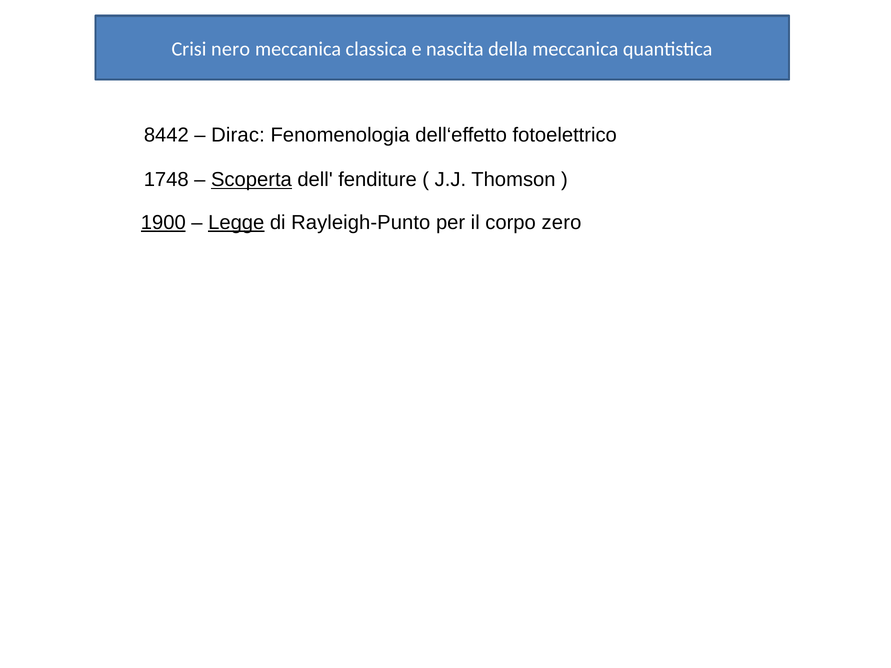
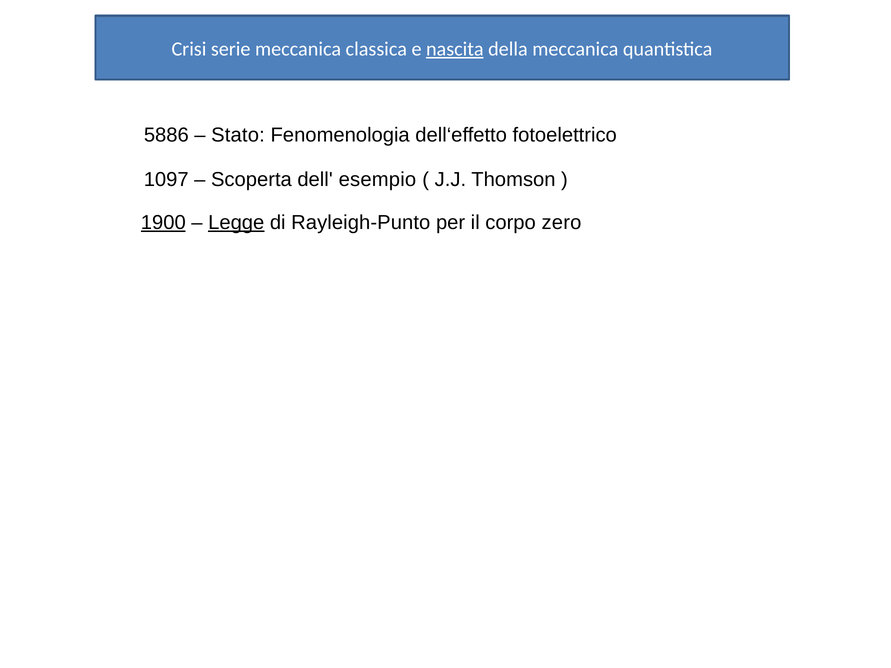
nero: nero -> serie
nascita underline: none -> present
8442: 8442 -> 5886
Dirac: Dirac -> Stato
1748: 1748 -> 1097
Scoperta underline: present -> none
fenditure: fenditure -> esempio
